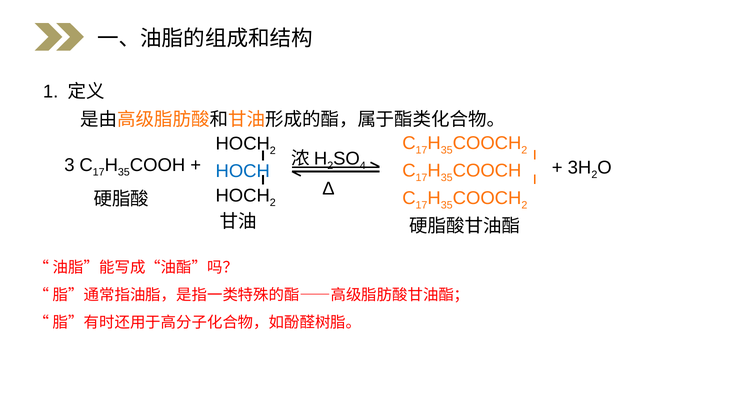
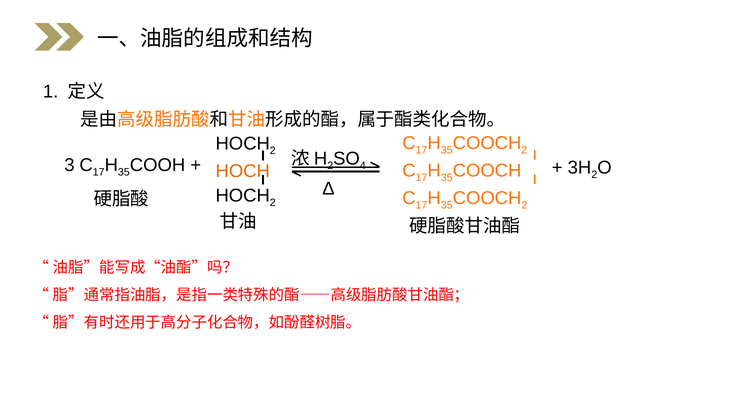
HOCH at (243, 171) colour: blue -> orange
